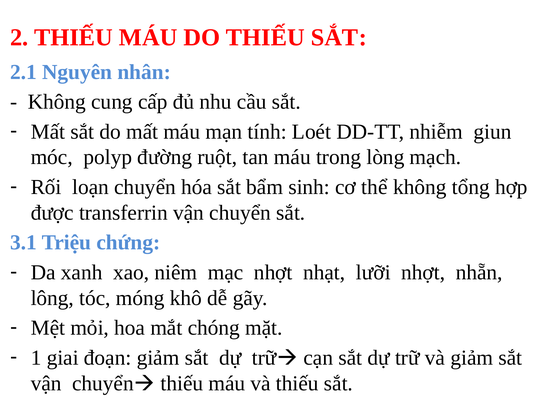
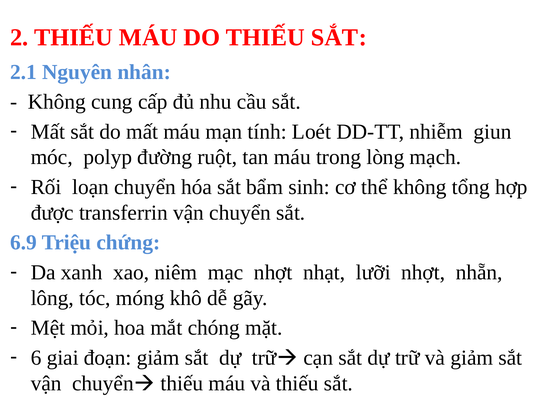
3.1: 3.1 -> 6.9
1: 1 -> 6
